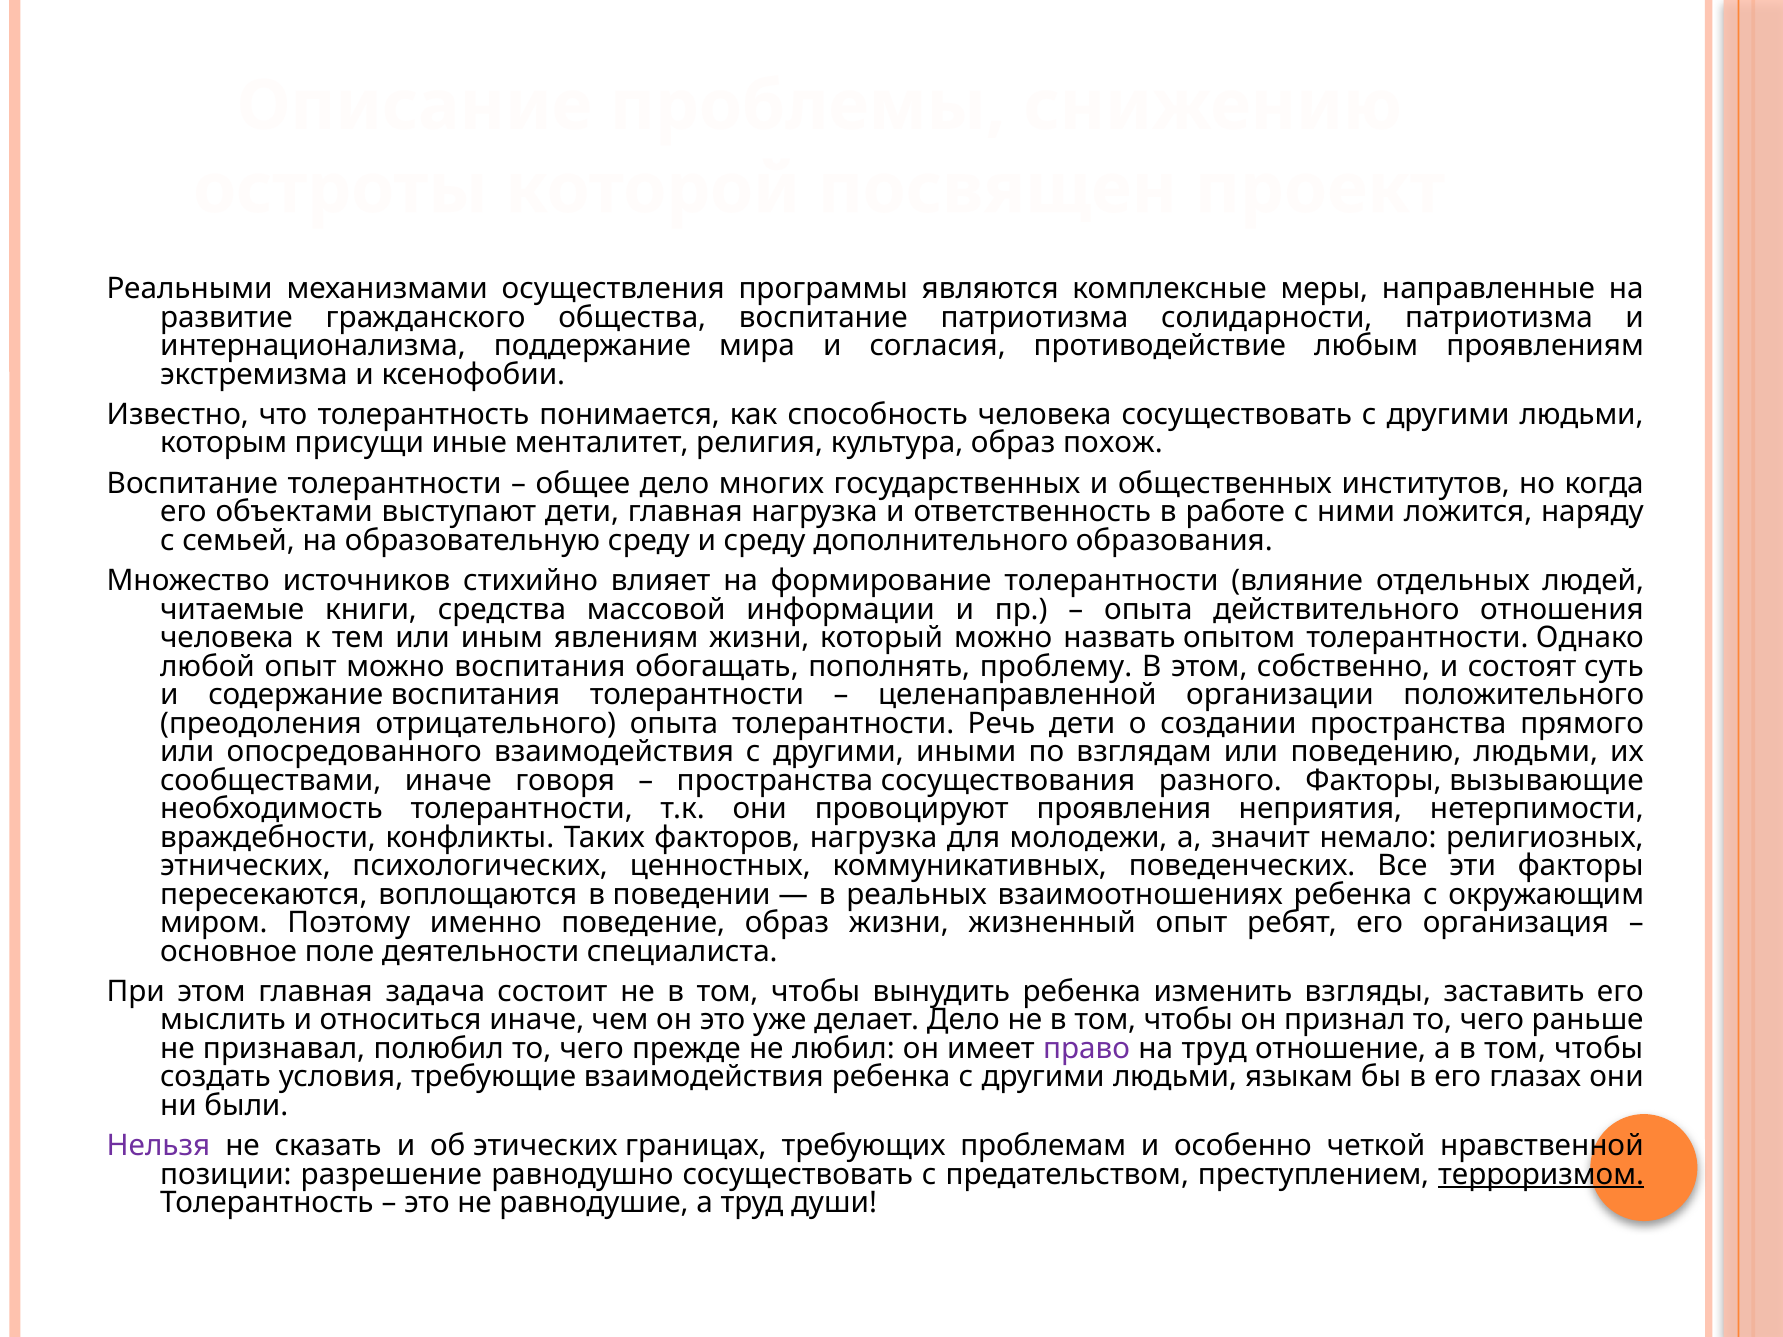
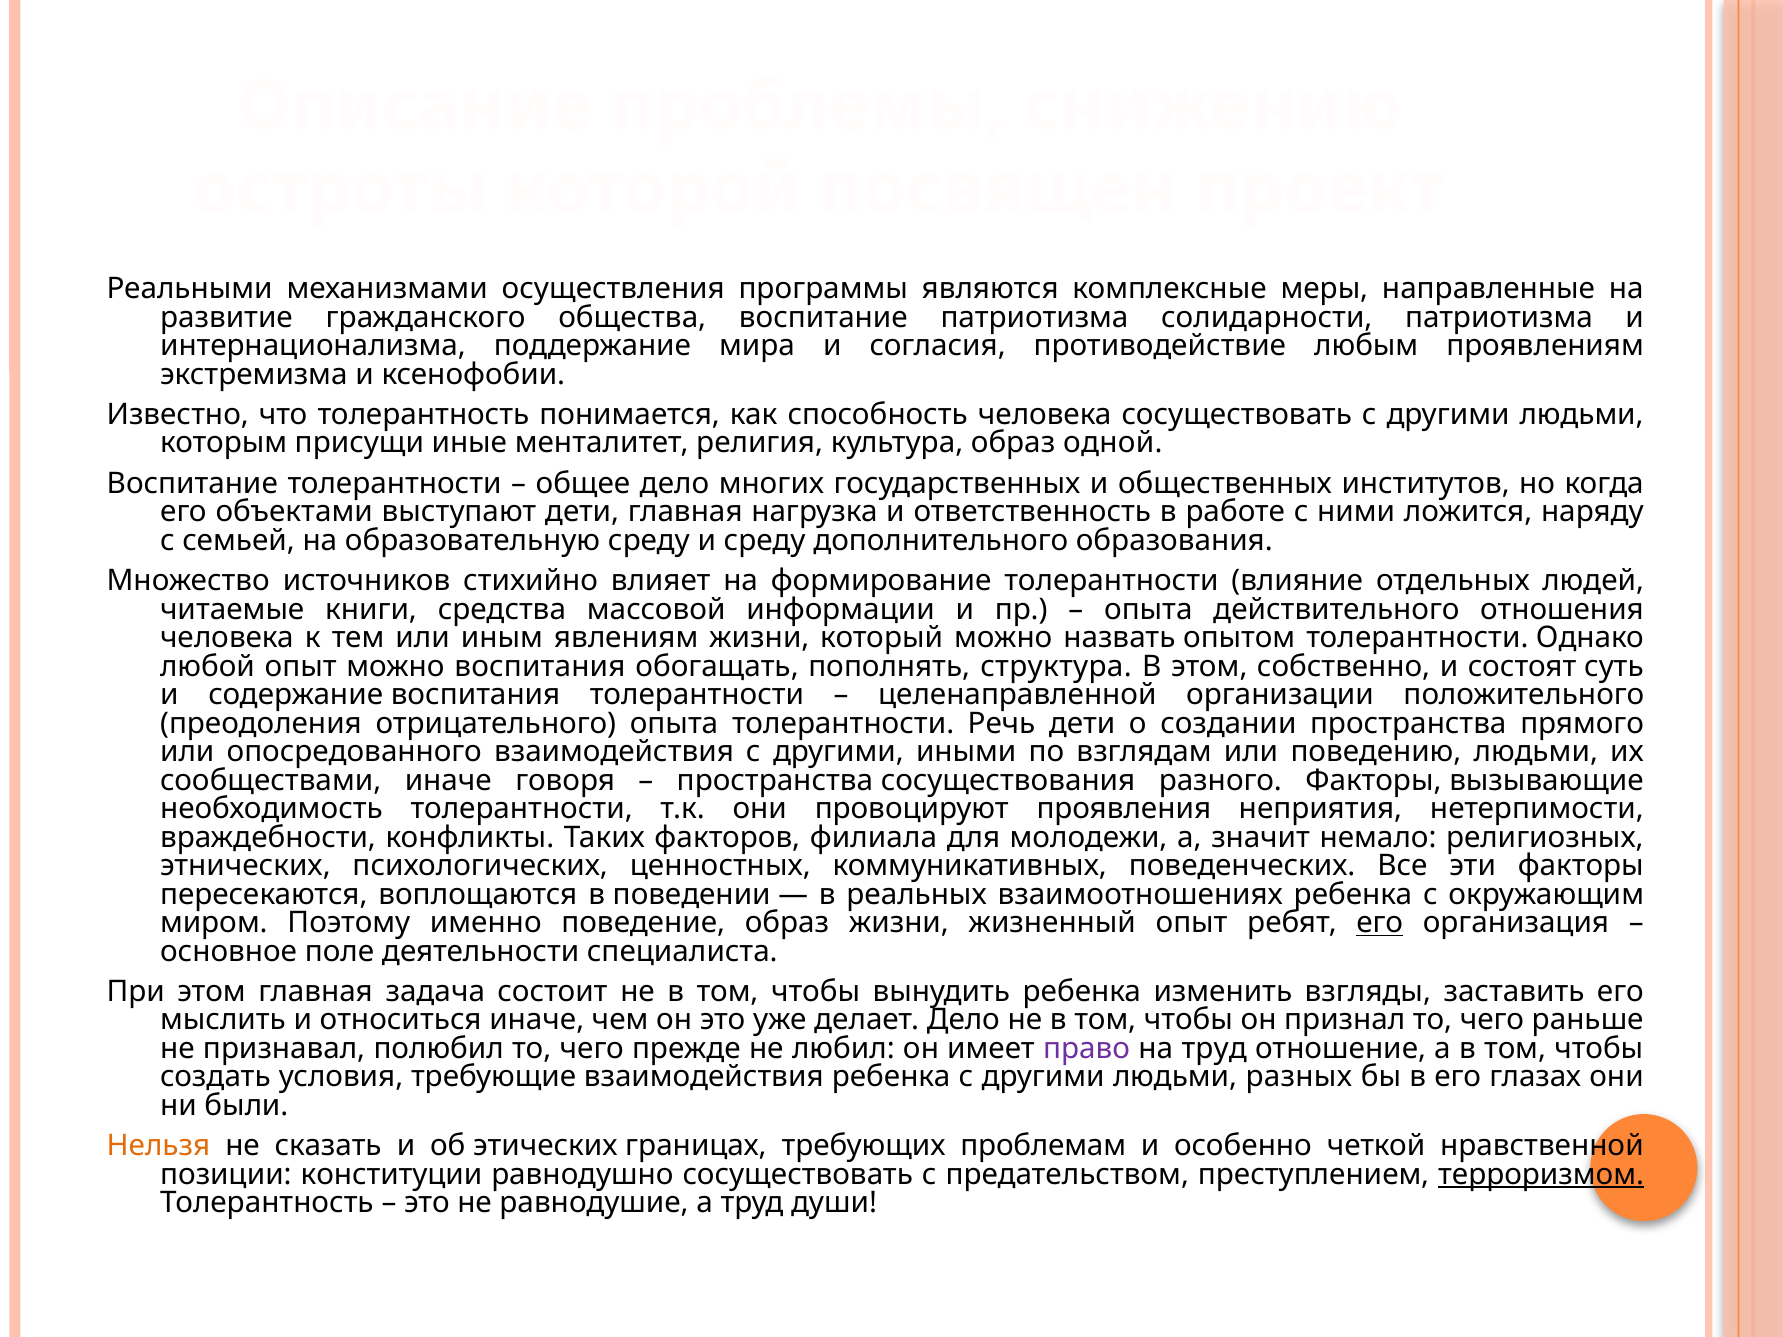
похож: похож -> одной
проблему: проблему -> структура
факторов нагрузка: нагрузка -> филиала
его at (1380, 923) underline: none -> present
языкам: языкам -> разных
Нельзя colour: purple -> orange
разрешение: разрешение -> конституции
